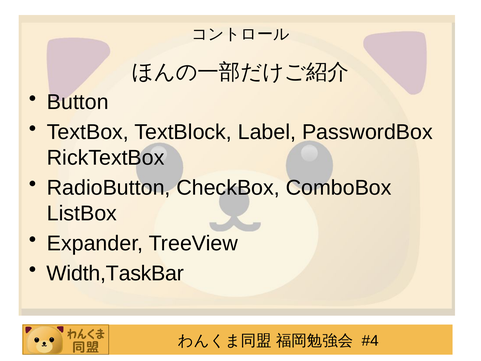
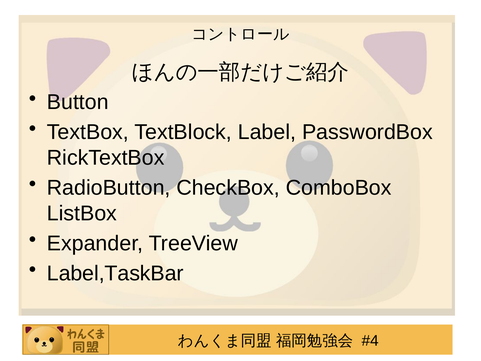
Width,TaskBar: Width,TaskBar -> Label,TaskBar
